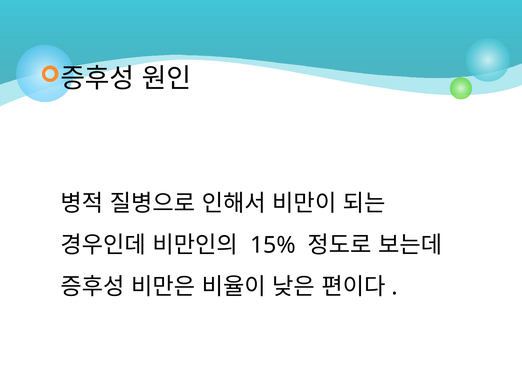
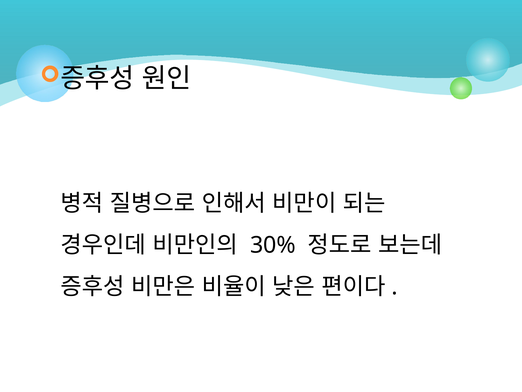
15%: 15% -> 30%
